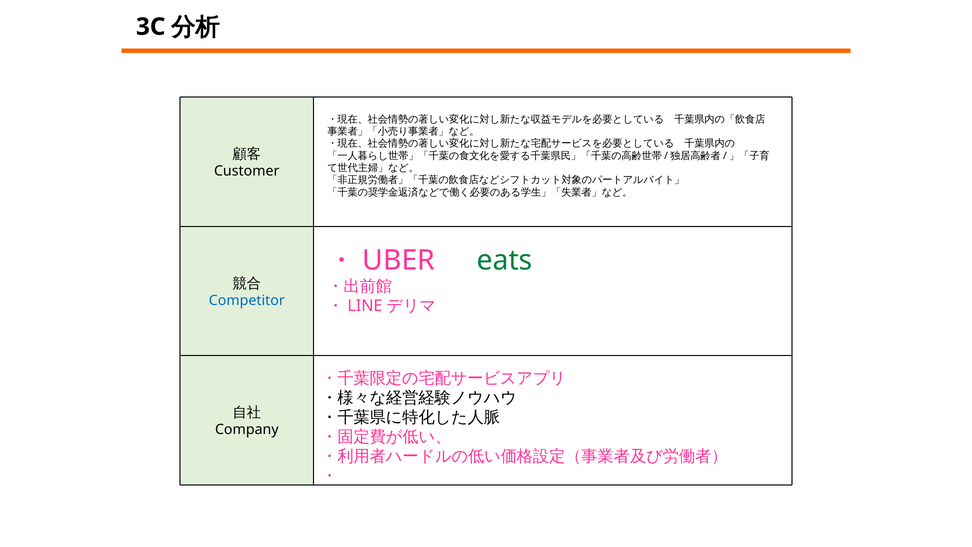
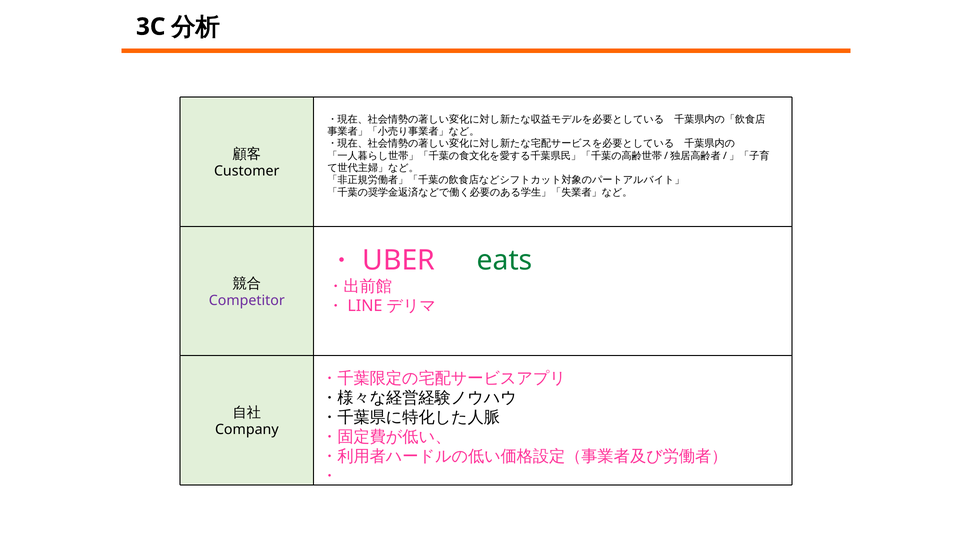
Competitor colour: blue -> purple
